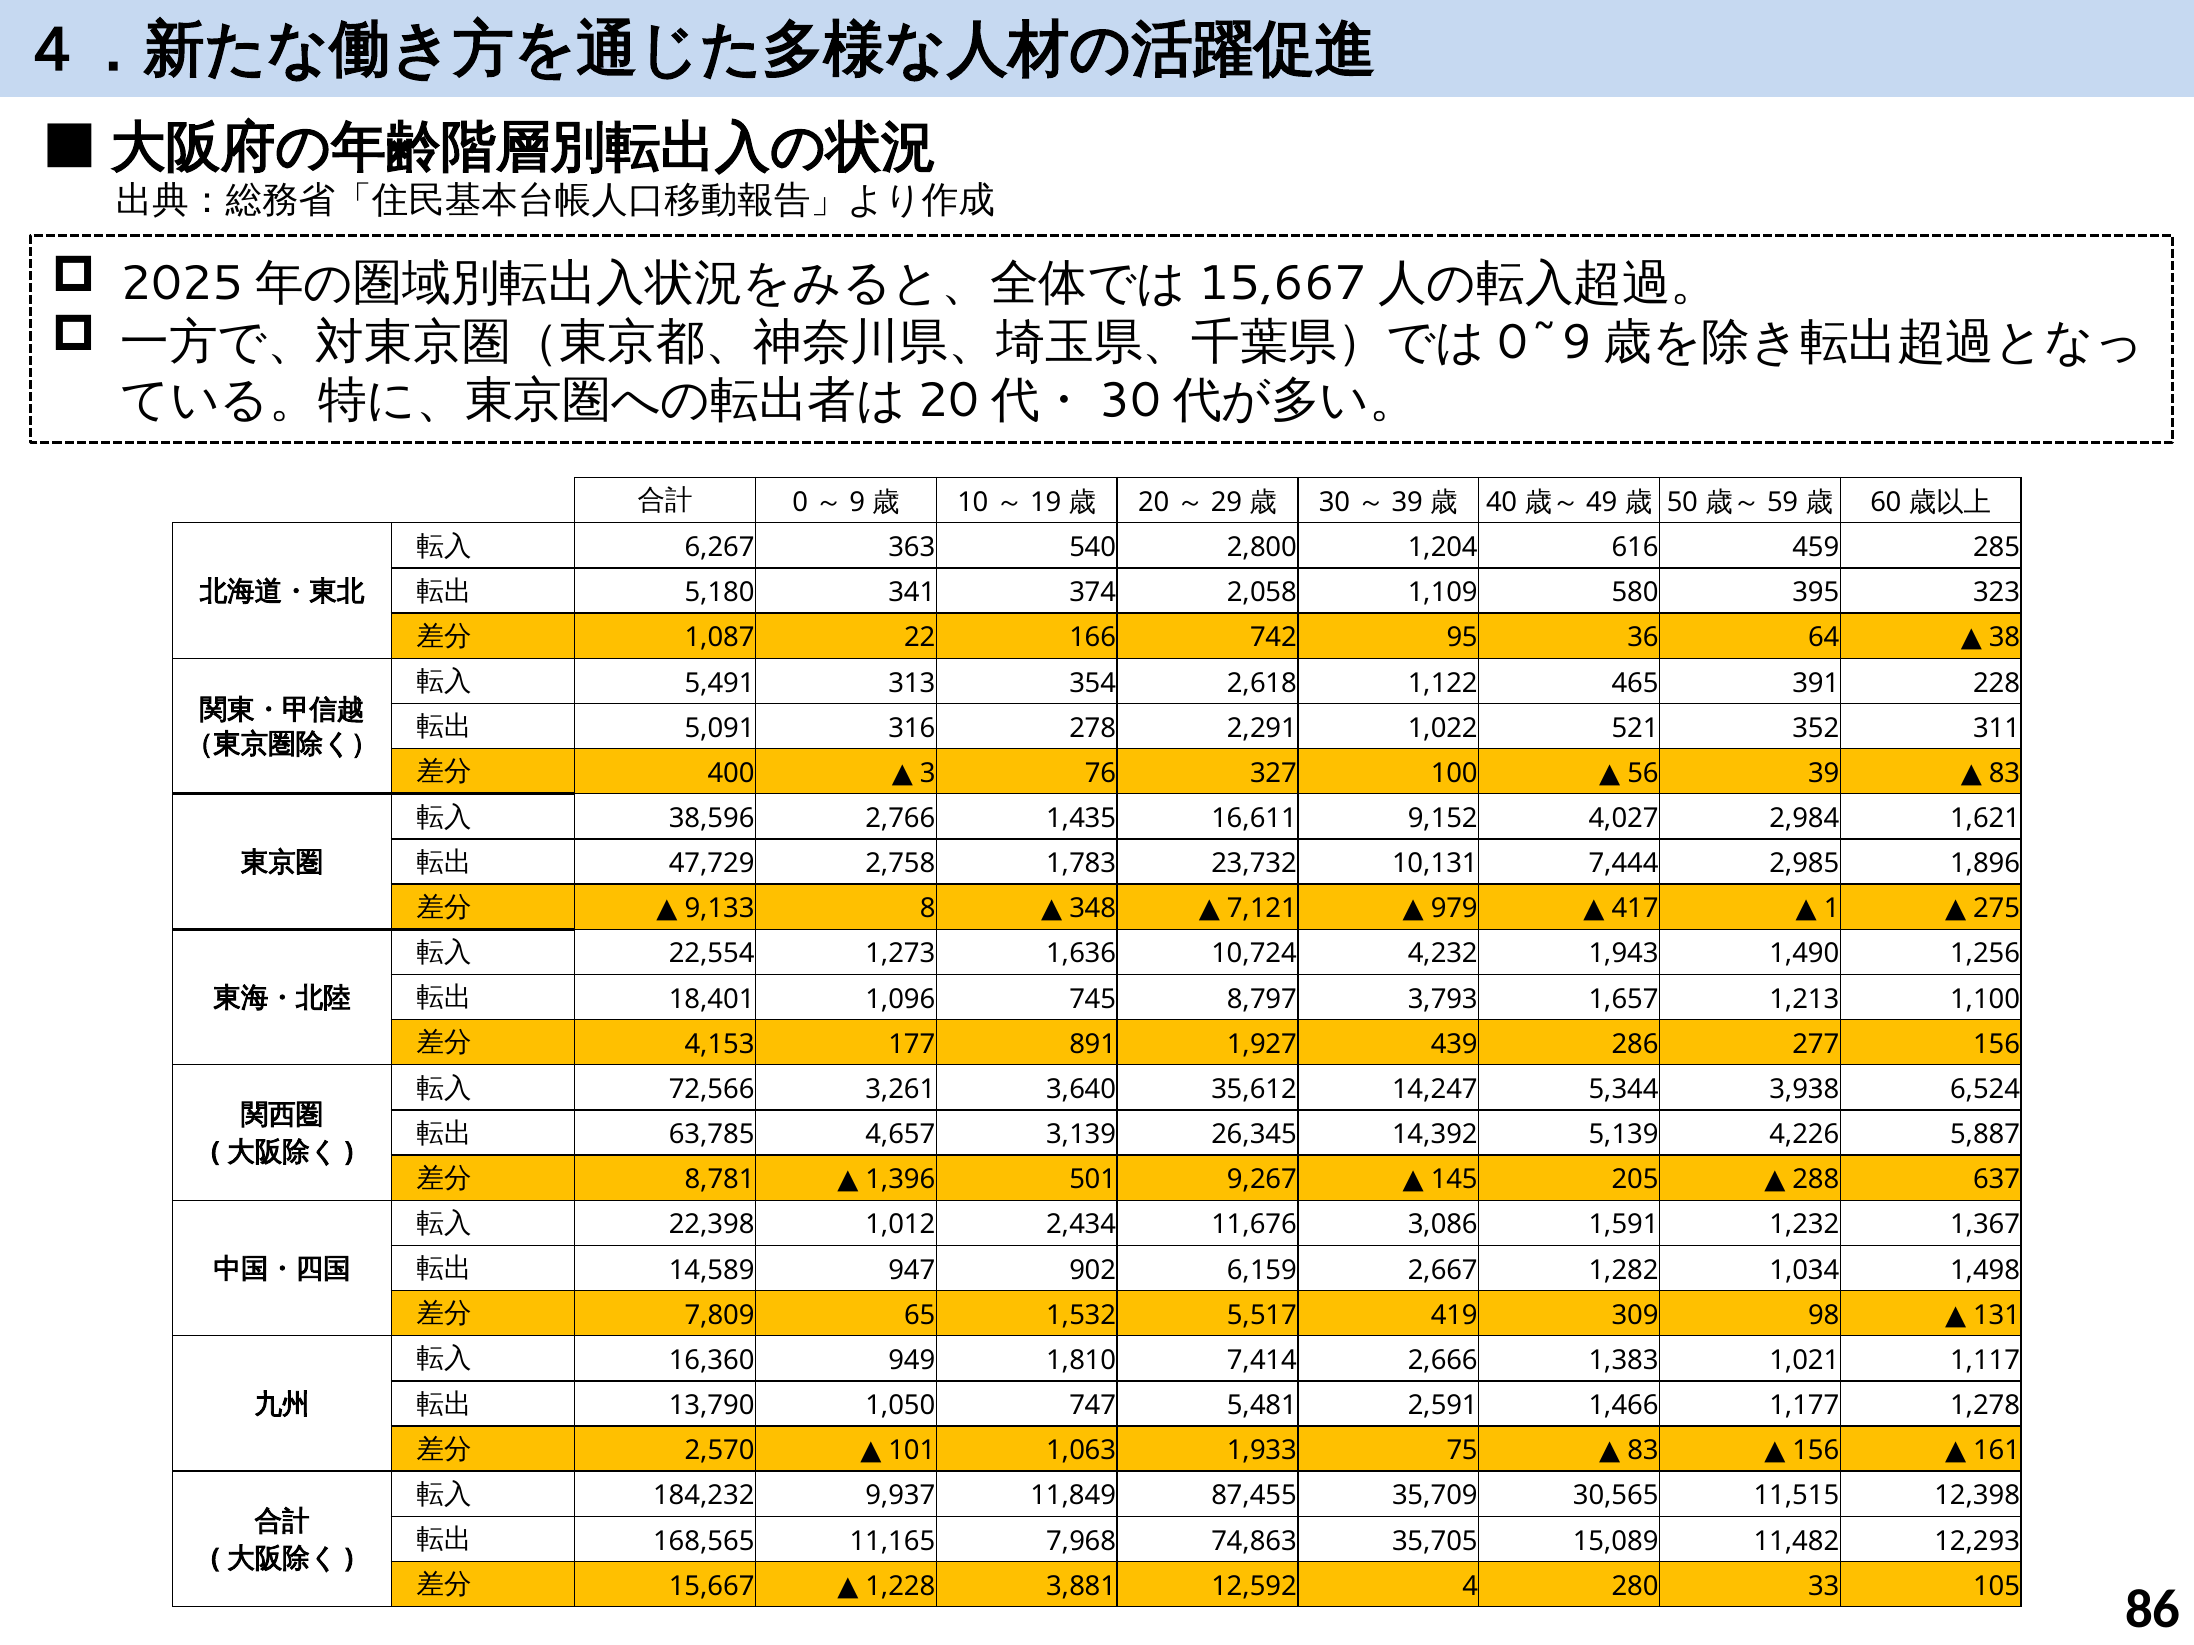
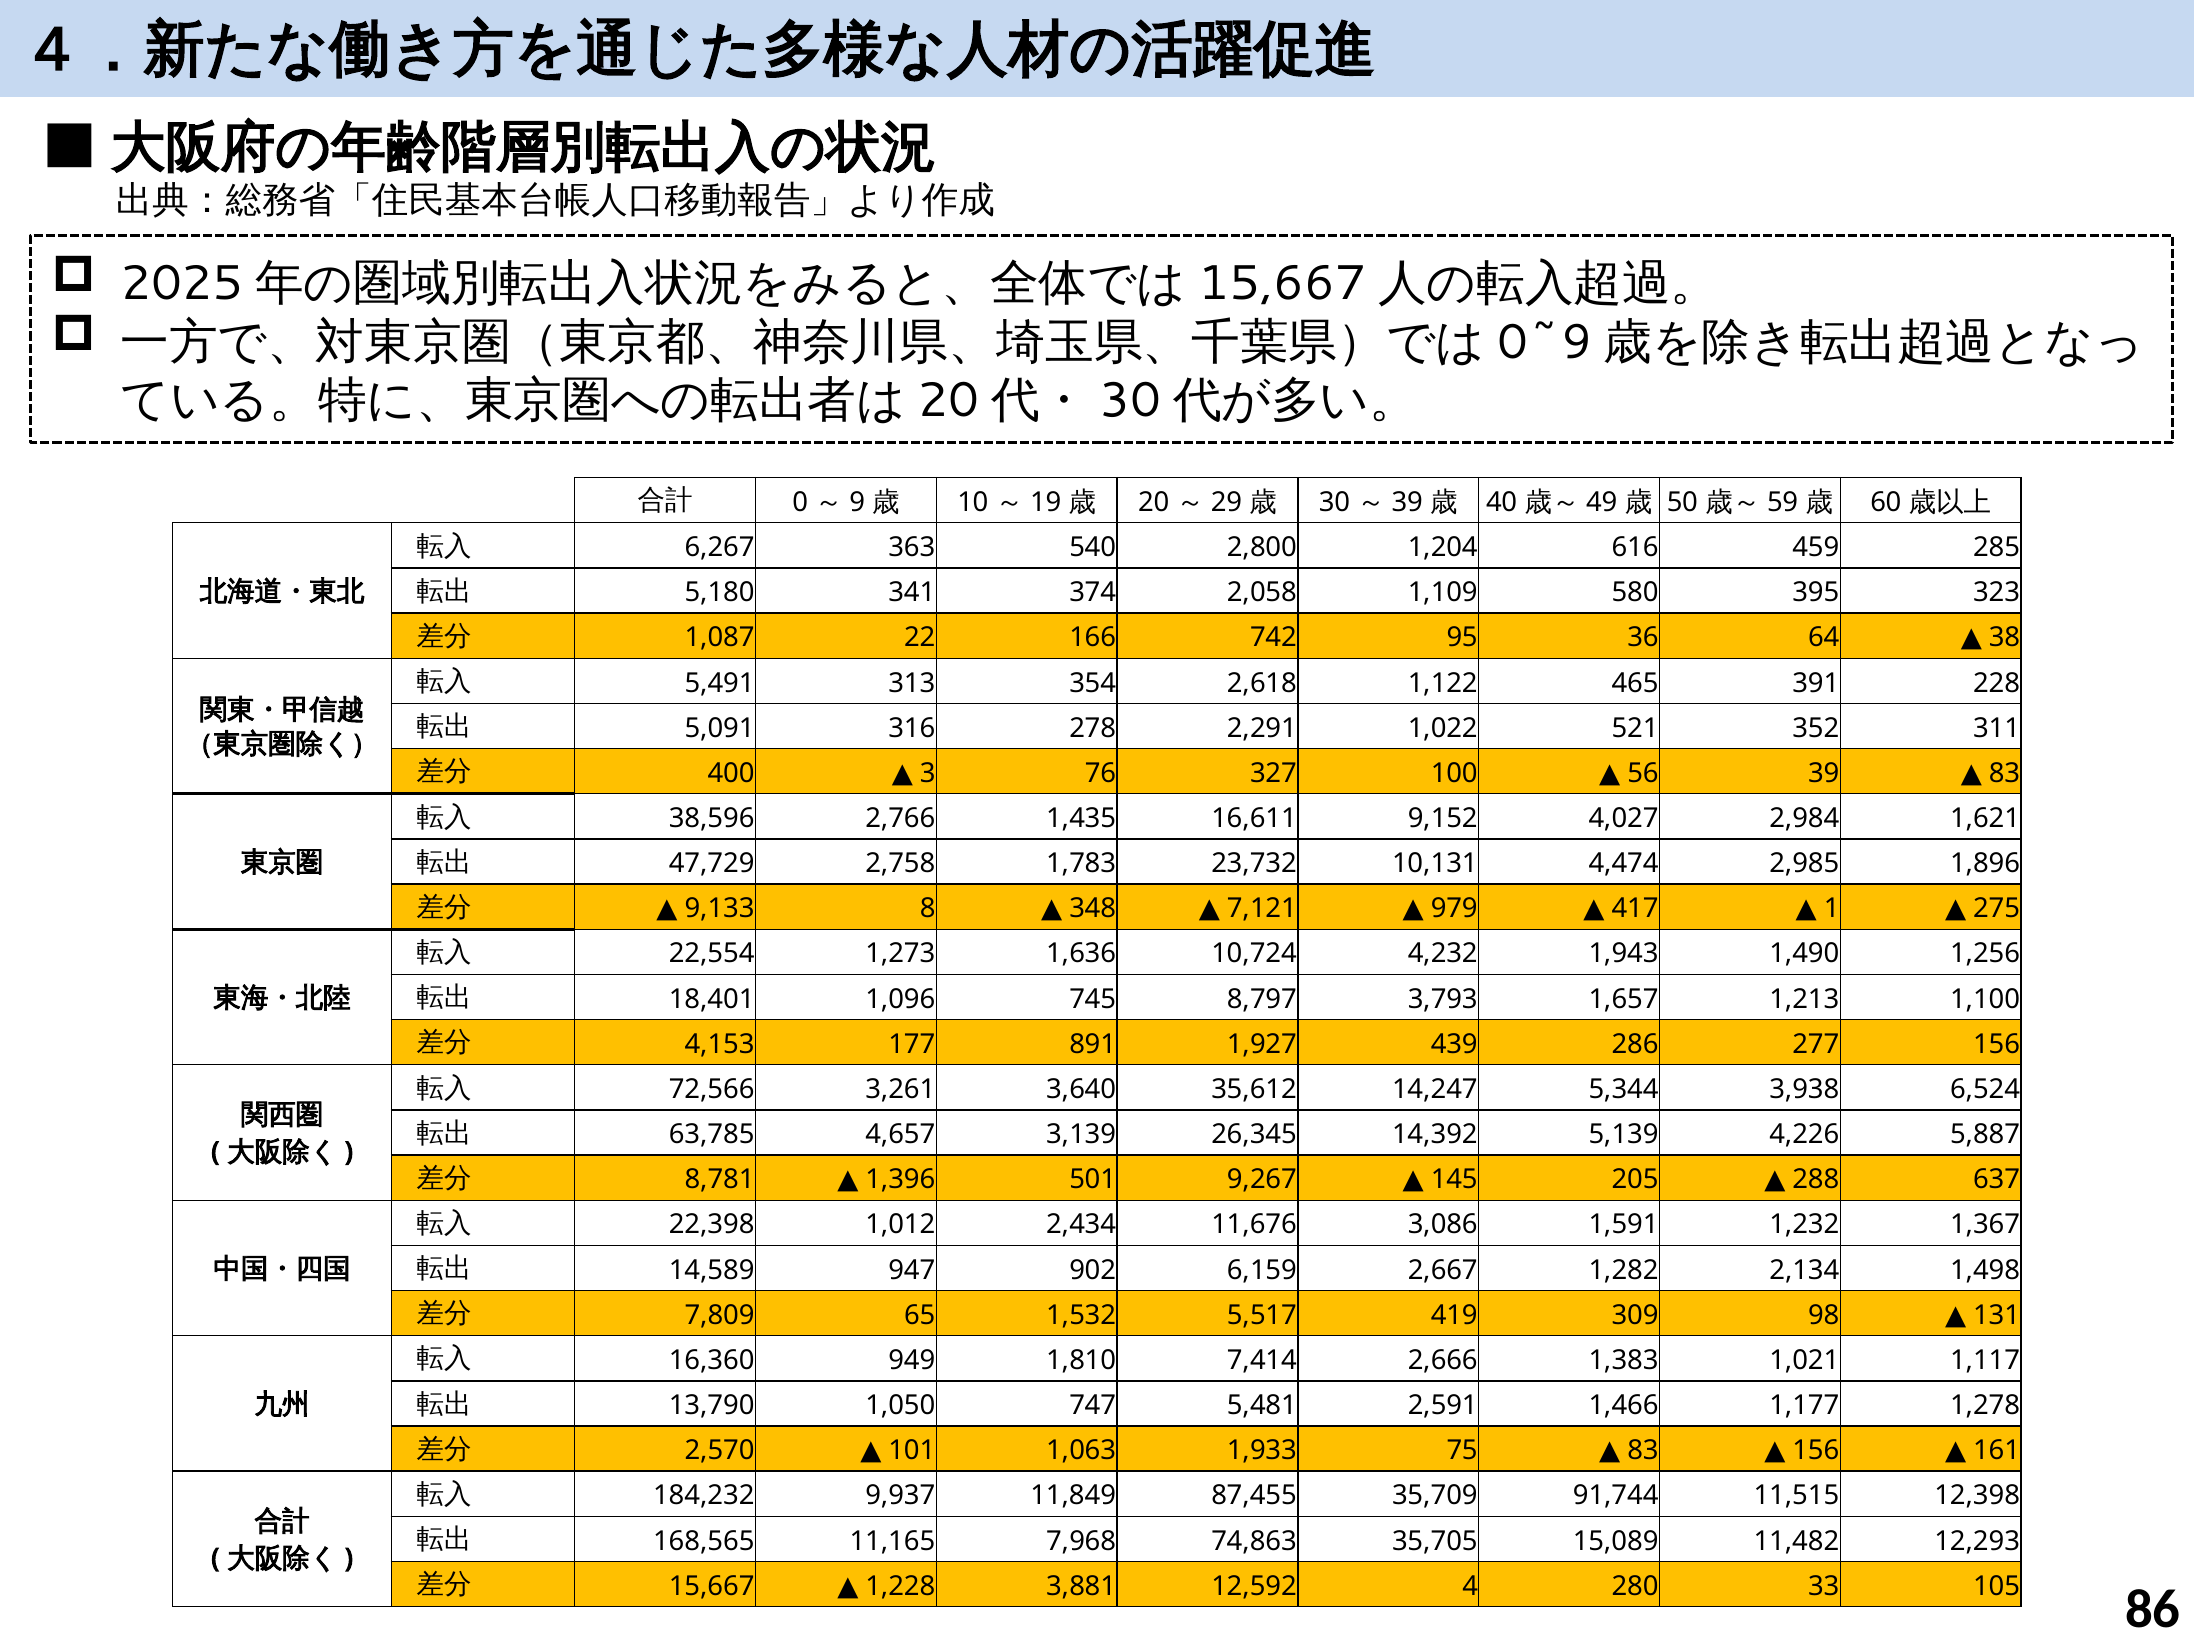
7,444: 7,444 -> 4,474
1,034: 1,034 -> 2,134
30,565: 30,565 -> 91,744
